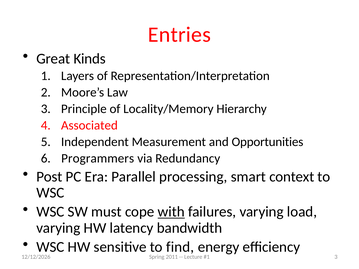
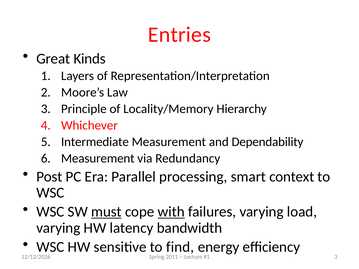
Associated: Associated -> Whichever
Independent: Independent -> Intermediate
Opportunities: Opportunities -> Dependability
Programmers at (98, 159): Programmers -> Measurement
must underline: none -> present
